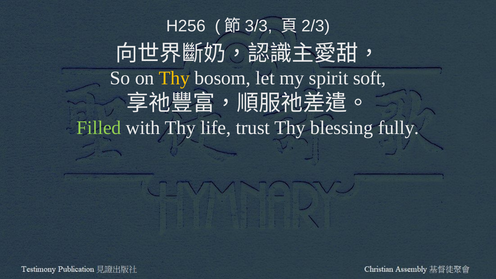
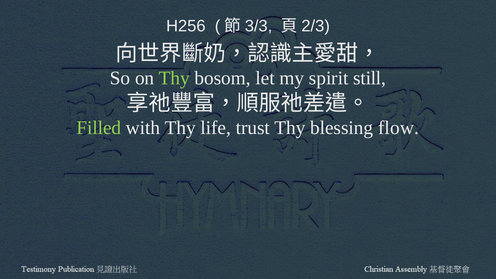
Thy at (174, 78) colour: yellow -> light green
soft: soft -> still
fully: fully -> flow
